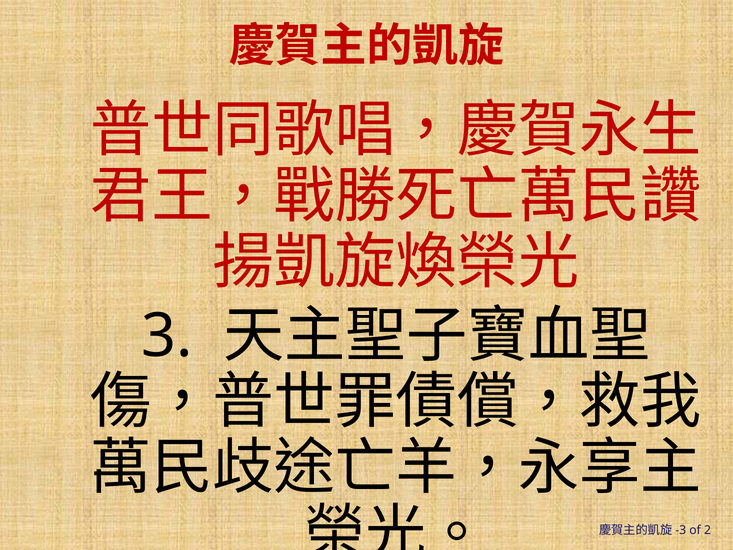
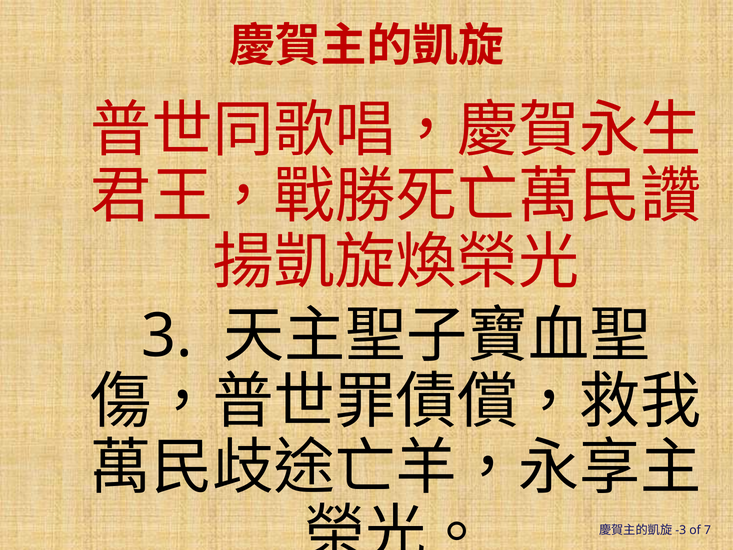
2: 2 -> 7
